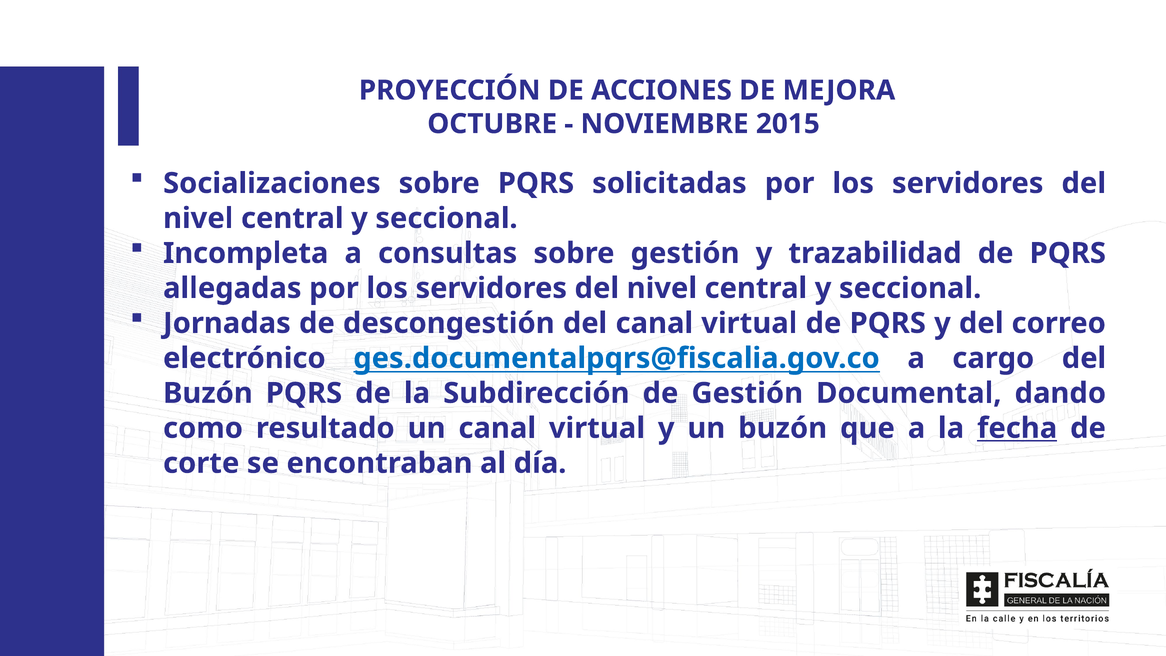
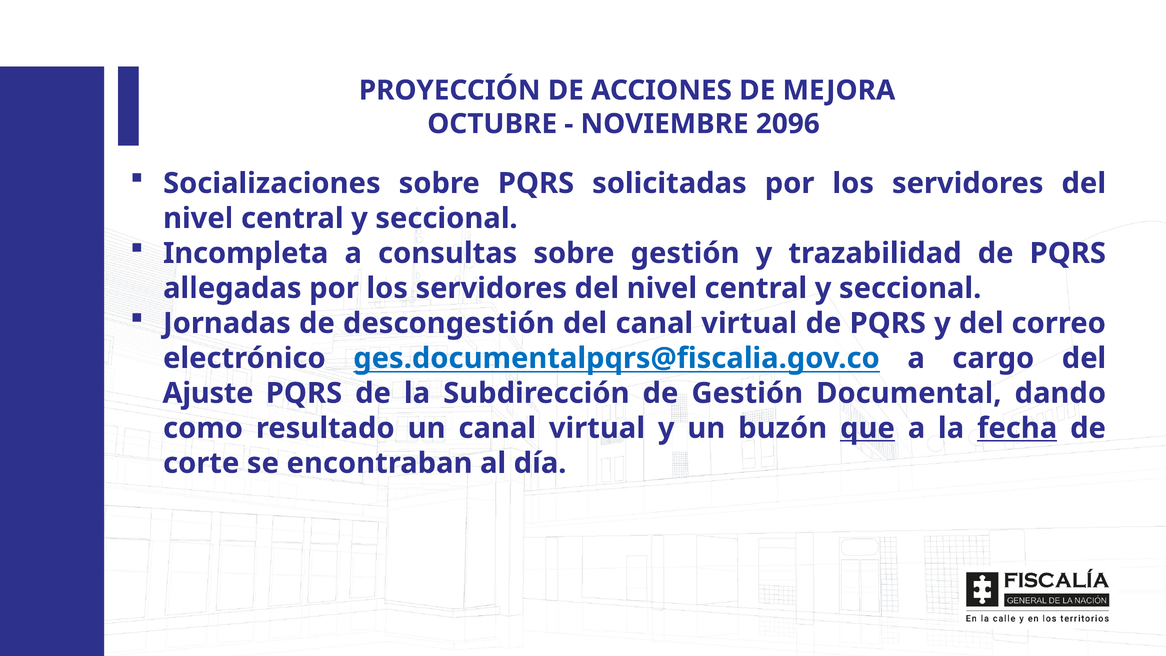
2015: 2015 -> 2096
Buzón at (208, 393): Buzón -> Ajuste
que underline: none -> present
